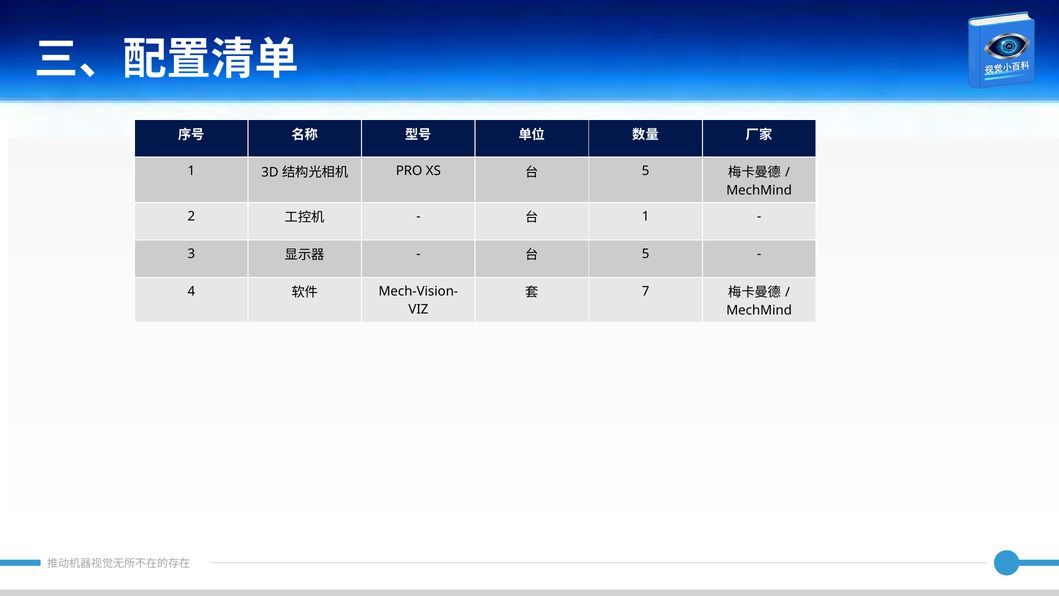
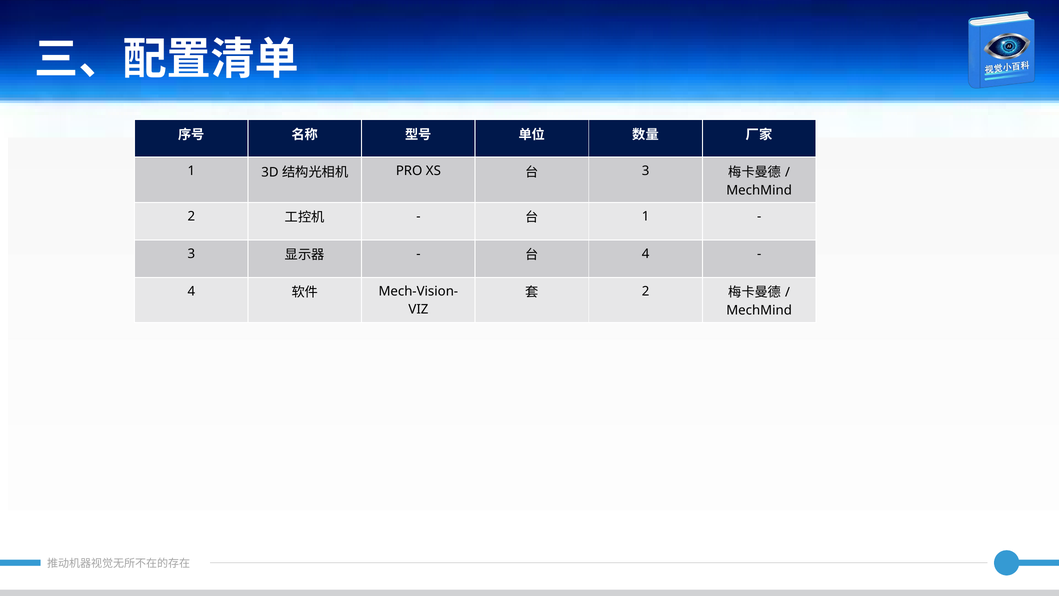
5 at (646, 171): 5 -> 3
5 at (646, 254): 5 -> 4
7 at (646, 291): 7 -> 2
